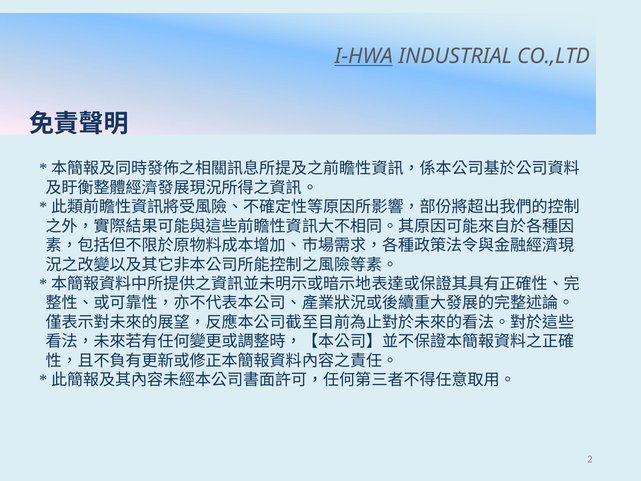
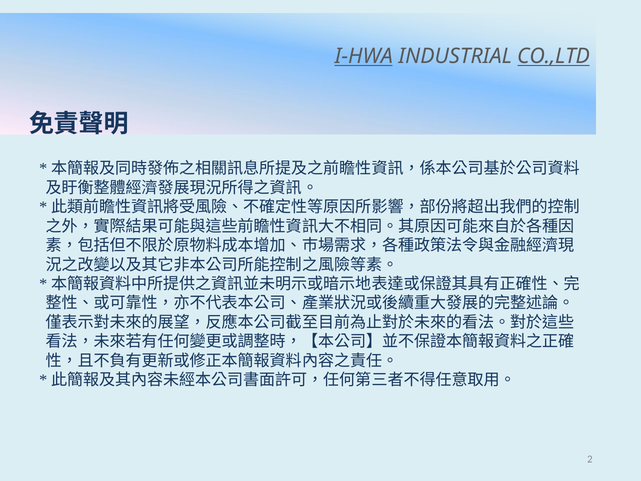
CO.,LTD underline: none -> present
